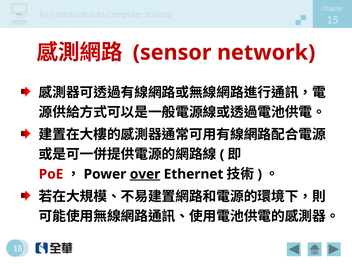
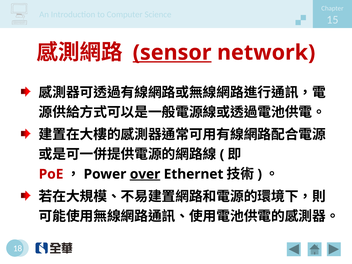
sensor underline: none -> present
